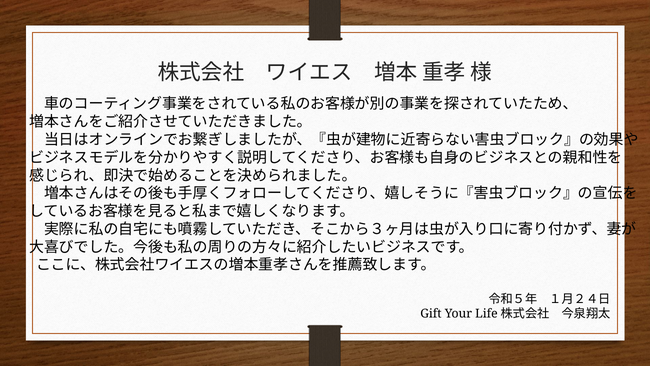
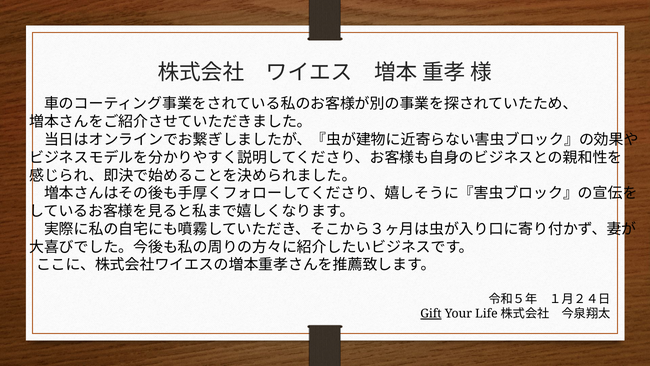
Gift underline: none -> present
